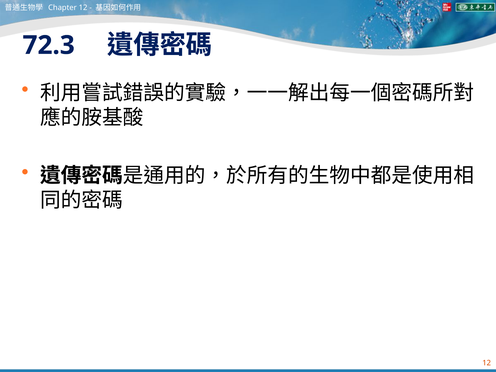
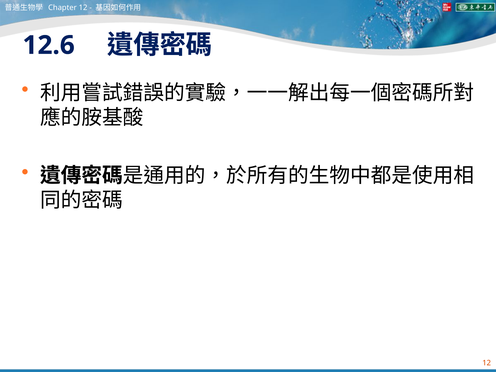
72.3: 72.3 -> 12.6
